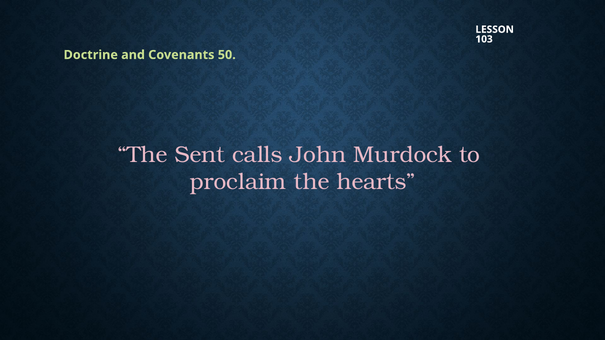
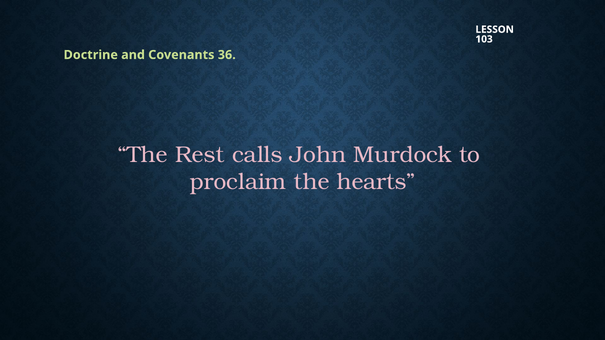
50: 50 -> 36
Sent: Sent -> Rest
